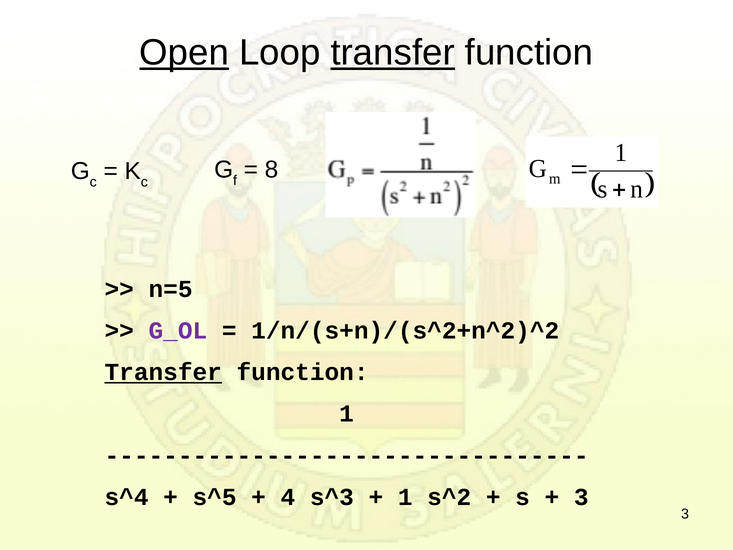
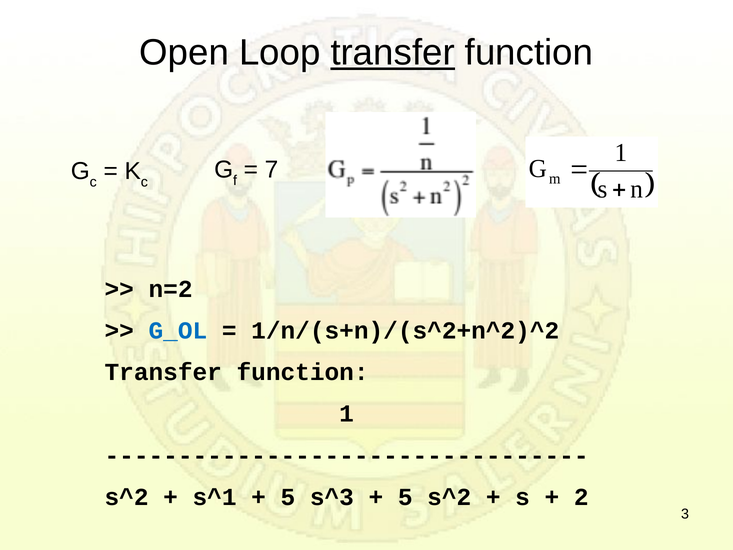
Open underline: present -> none
8: 8 -> 7
n=5: n=5 -> n=2
G_OL colour: purple -> blue
Transfer at (163, 372) underline: present -> none
s^4 at (127, 497): s^4 -> s^2
s^5: s^5 -> s^1
4 at (288, 497): 4 -> 5
1 at (405, 497): 1 -> 5
3 at (581, 497): 3 -> 2
